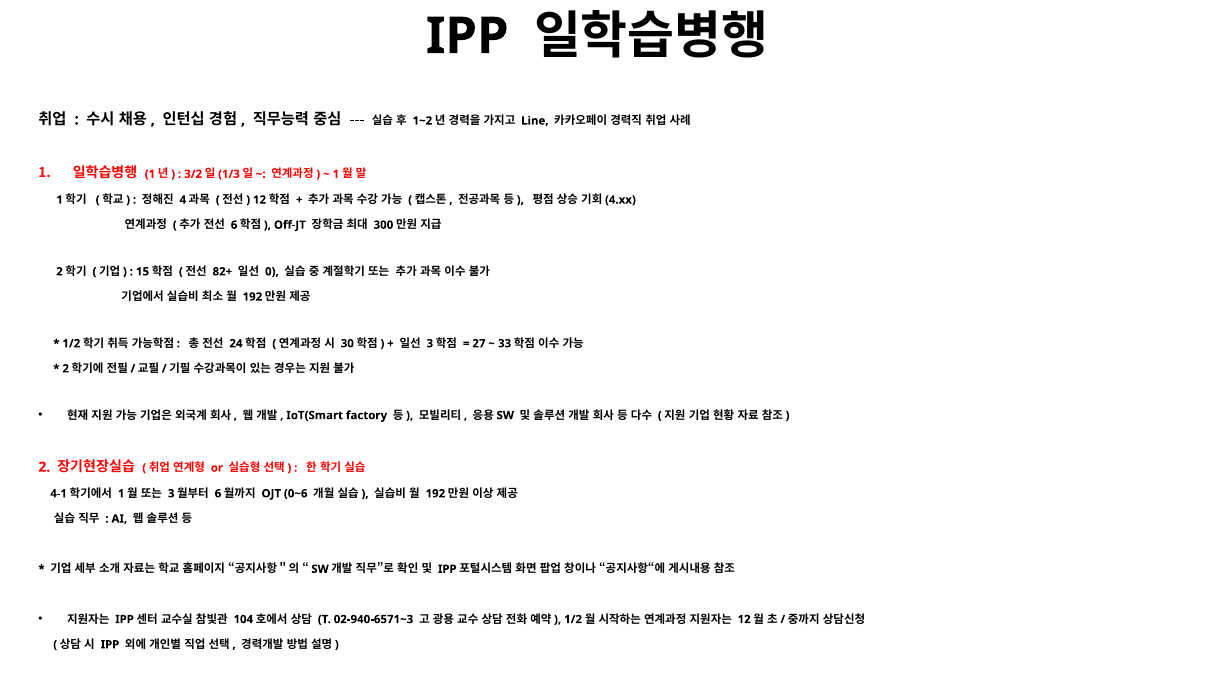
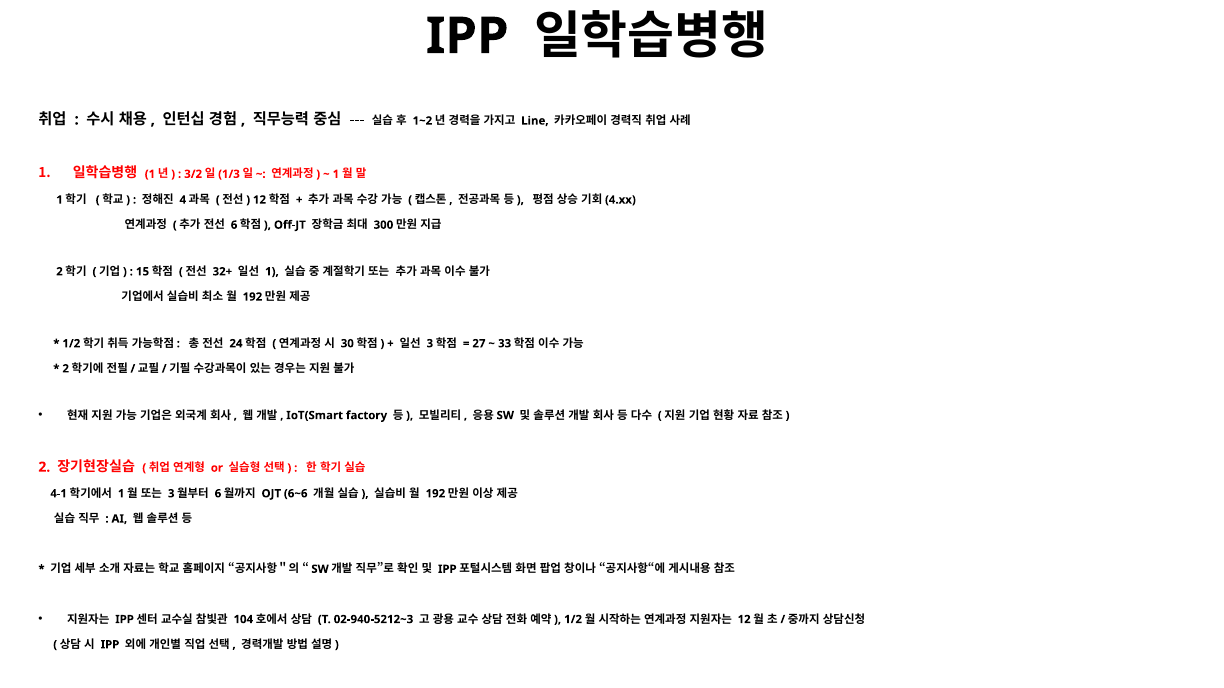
82+: 82+ -> 32+
0 at (272, 272): 0 -> 1
0~6: 0~6 -> 6~6
02-940-6571~3: 02-940-6571~3 -> 02-940-5212~3
